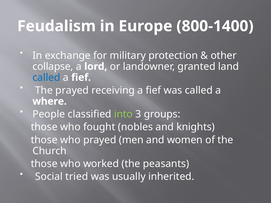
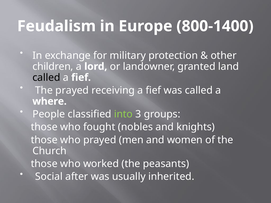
collapse: collapse -> children
called at (46, 78) colour: blue -> black
tried: tried -> after
